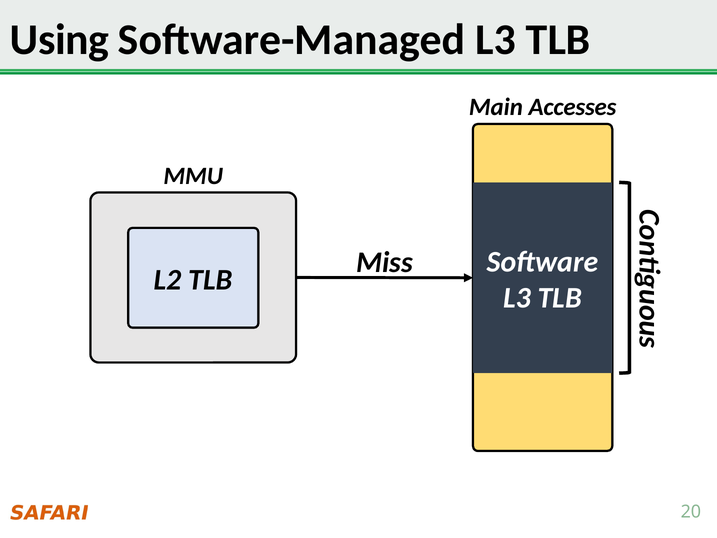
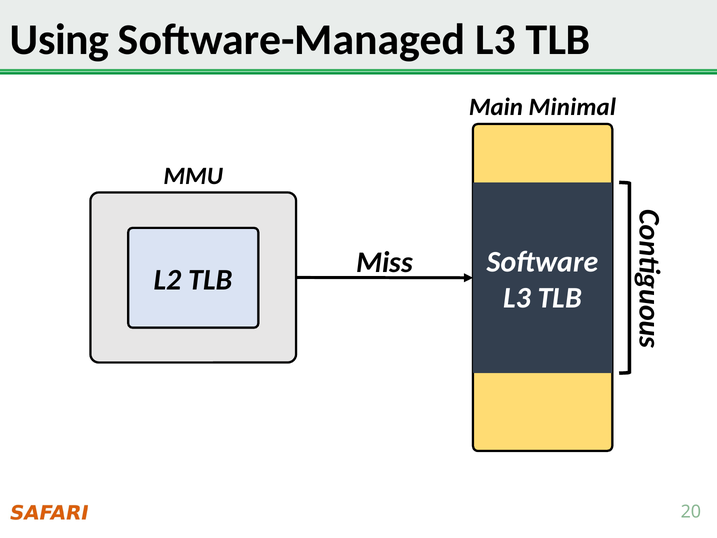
Accesses: Accesses -> Minimal
